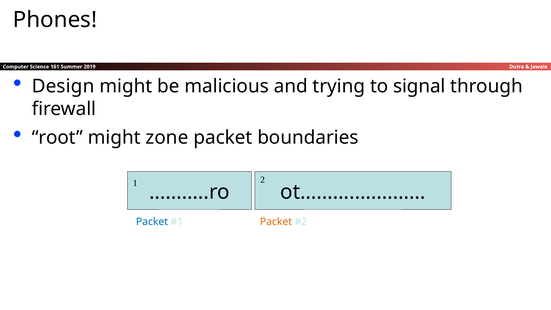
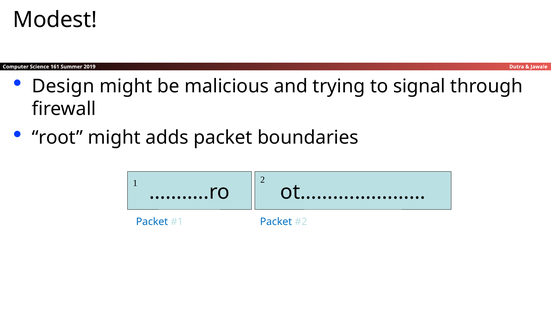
Phones: Phones -> Modest
zone: zone -> adds
Packet at (276, 222) colour: orange -> blue
